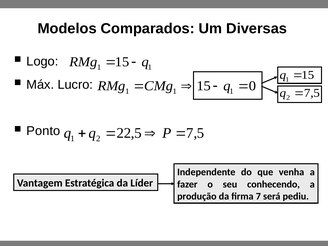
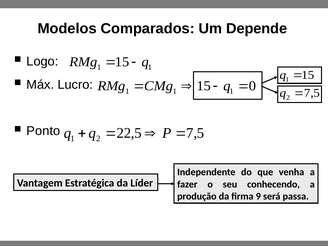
Diversas: Diversas -> Depende
firma 7: 7 -> 9
pediu: pediu -> passa
